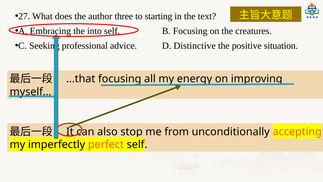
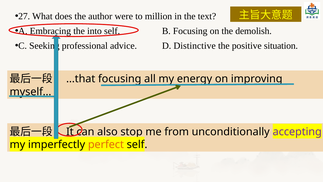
three: three -> were
starting: starting -> million
creatures: creatures -> demolish
accepting colour: orange -> purple
